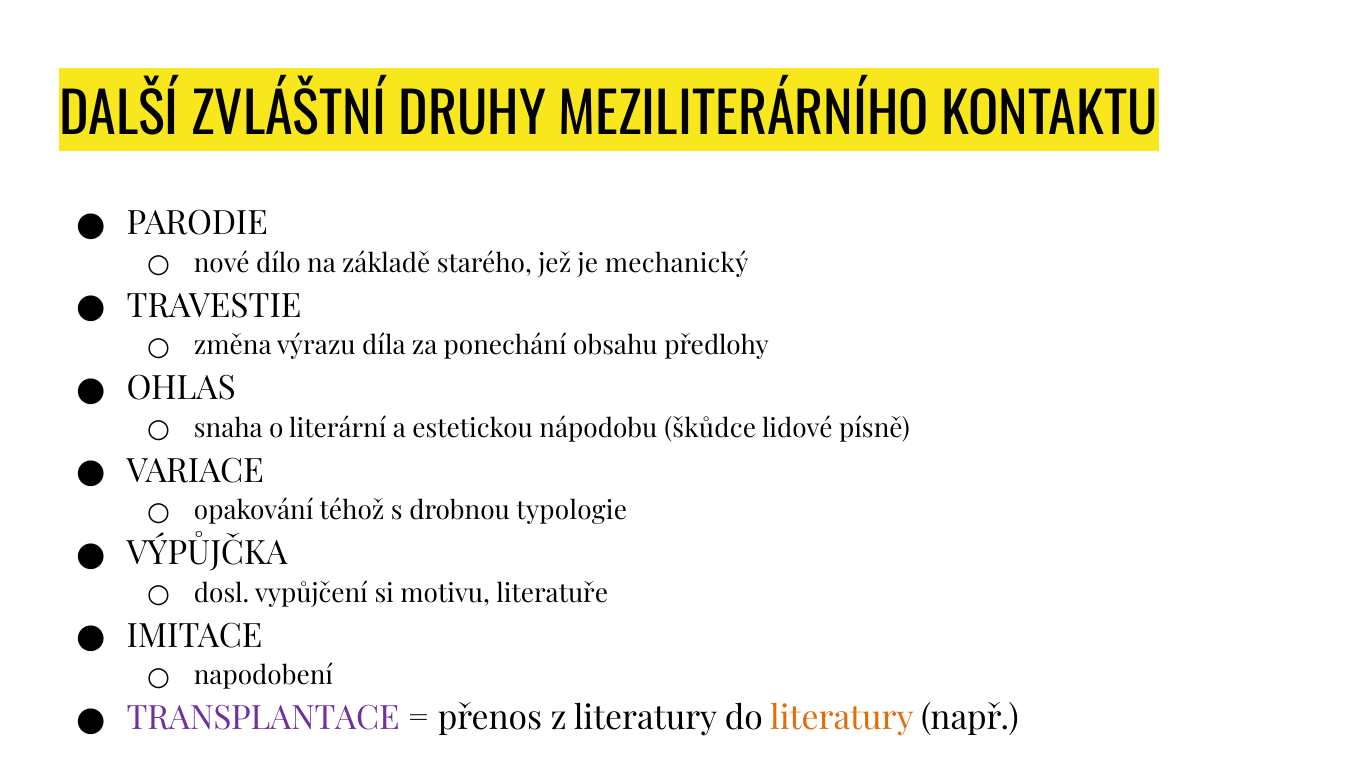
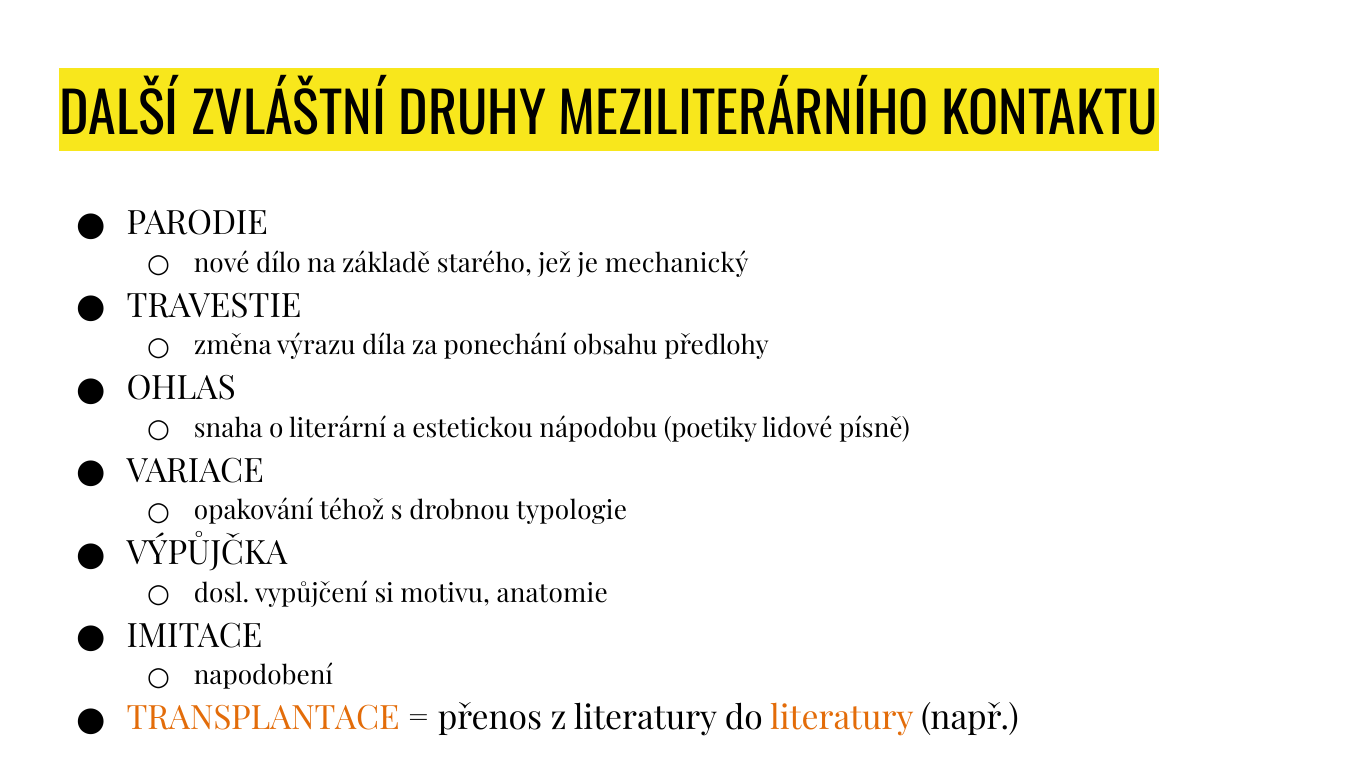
škůdce: škůdce -> poetiky
literatuře: literatuře -> anatomie
TRANSPLANTACE colour: purple -> orange
